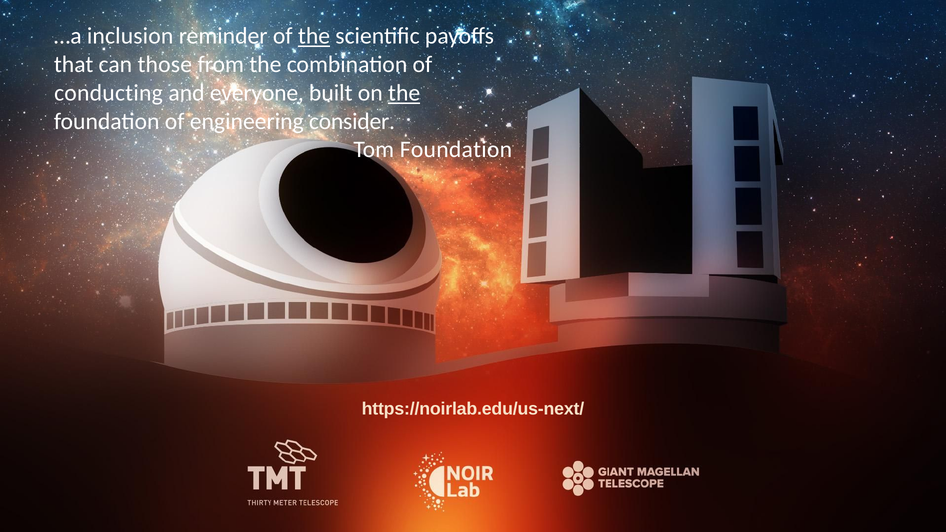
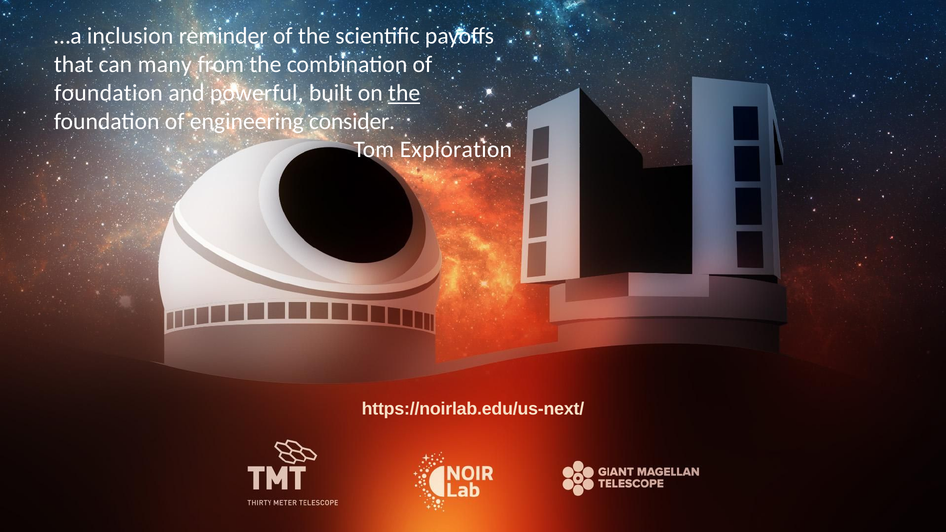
the at (314, 36) underline: present -> none
those: those -> many
conducting at (108, 93): conducting -> foundation
everyone: everyone -> powerful
Tom Foundation: Foundation -> Exploration
